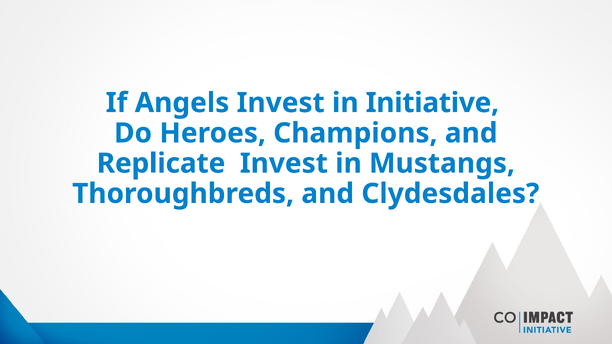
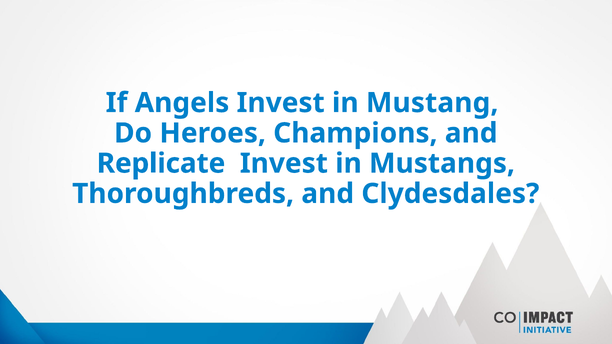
Initiative: Initiative -> Mustang
